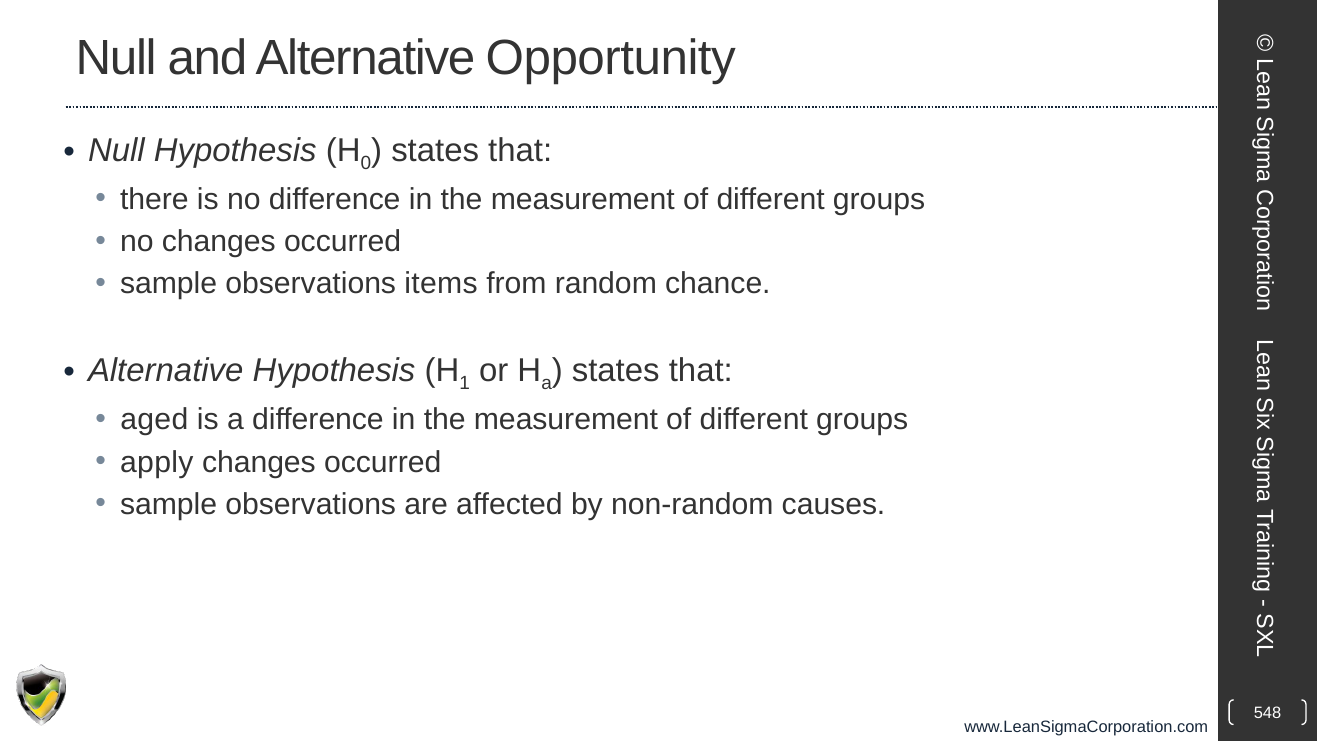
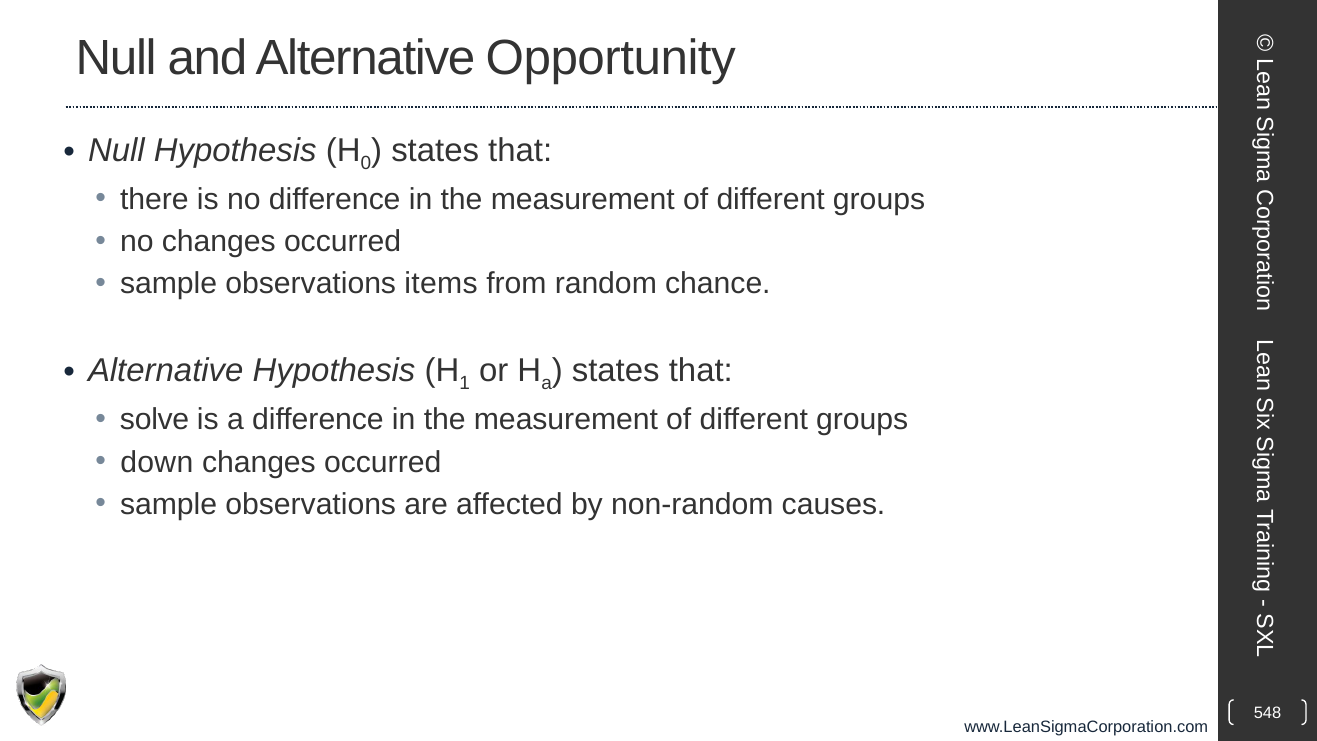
aged: aged -> solve
apply: apply -> down
